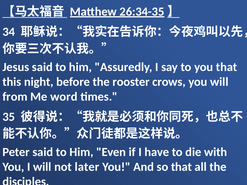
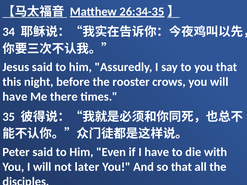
from at (15, 97): from -> have
word: word -> there
